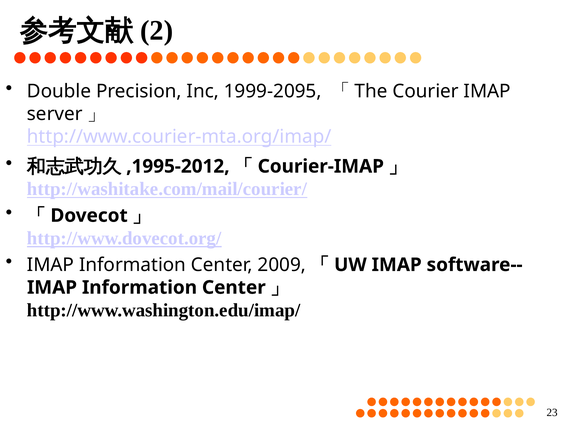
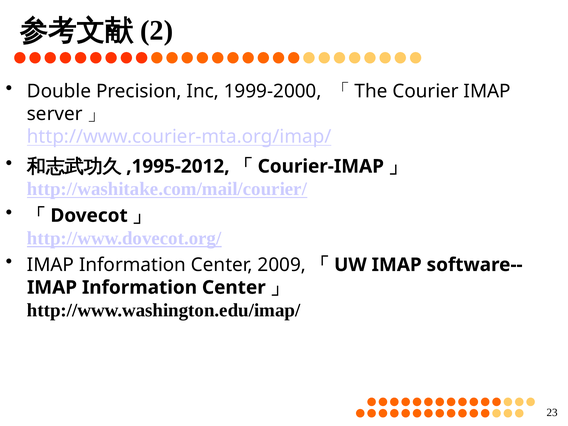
1999-2095: 1999-2095 -> 1999-2000
